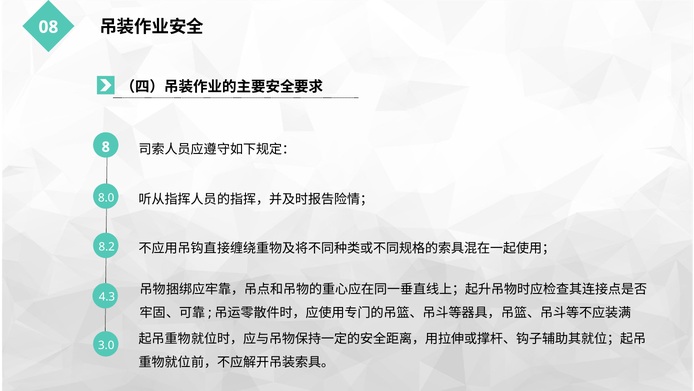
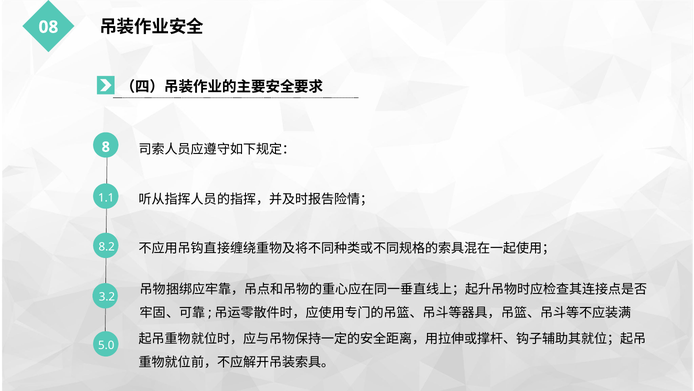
8.0: 8.0 -> 1.1
4.3: 4.3 -> 3.2
3.0: 3.0 -> 5.0
